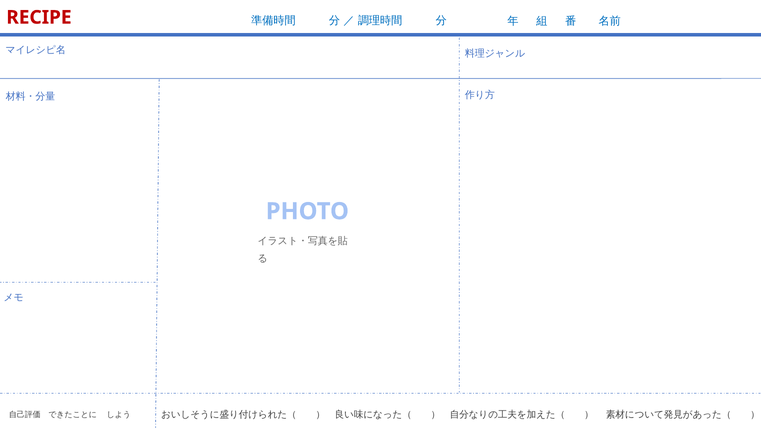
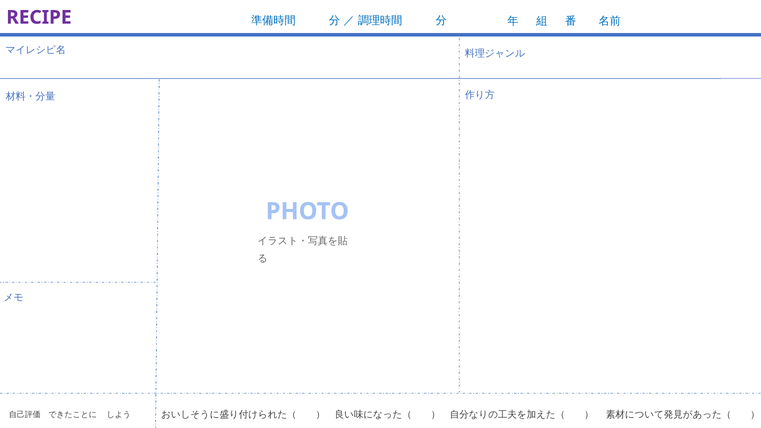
RECIPE colour: red -> purple
